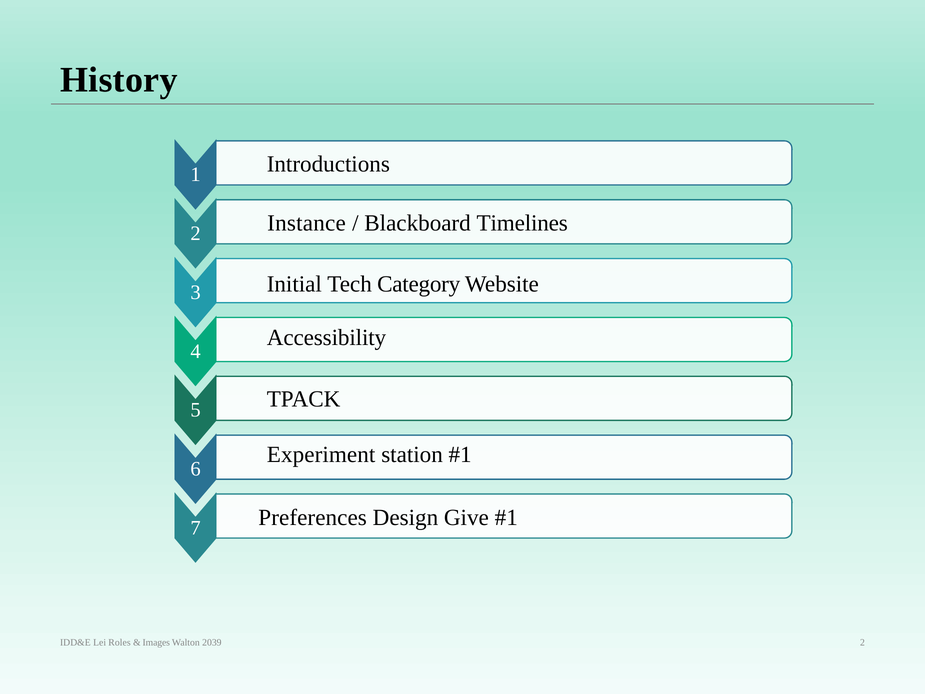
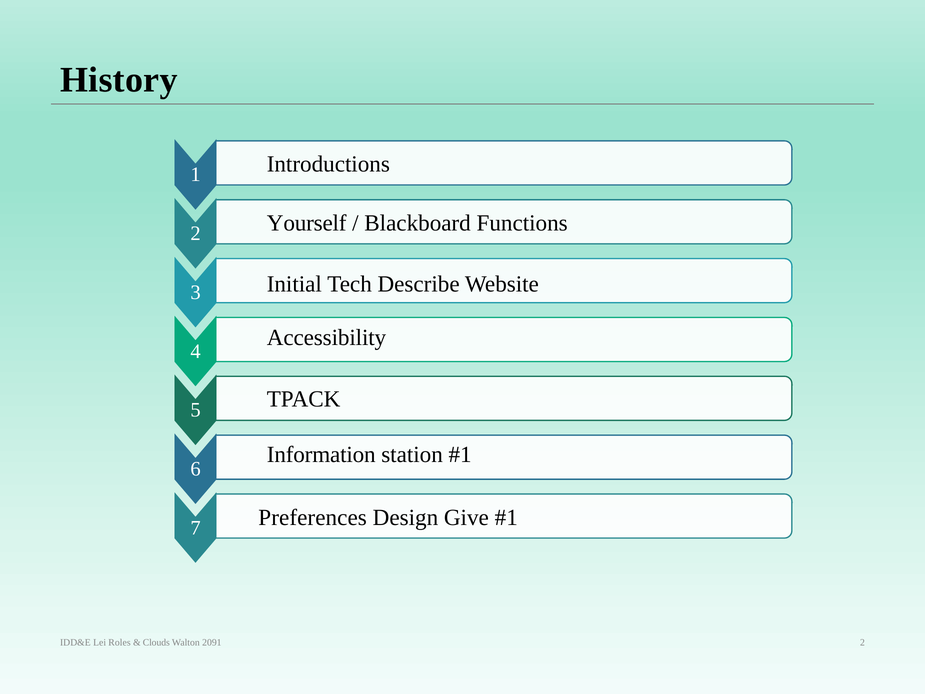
Instance: Instance -> Yourself
Timelines: Timelines -> Functions
Category: Category -> Describe
Experiment: Experiment -> Information
Images: Images -> Clouds
2039: 2039 -> 2091
